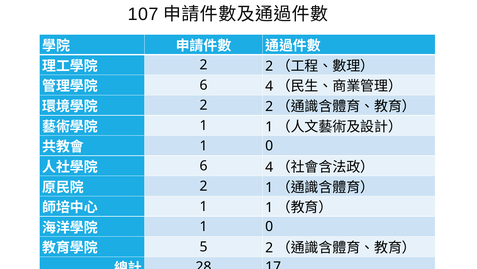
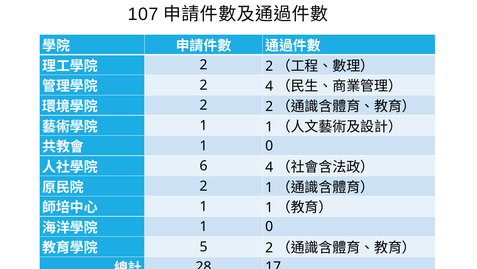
6 at (204, 85): 6 -> 2
